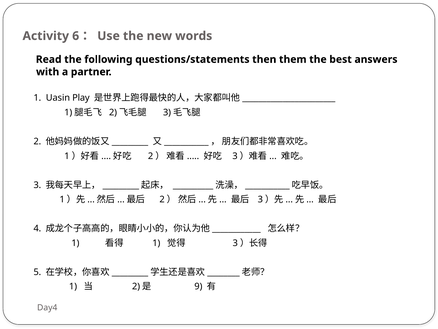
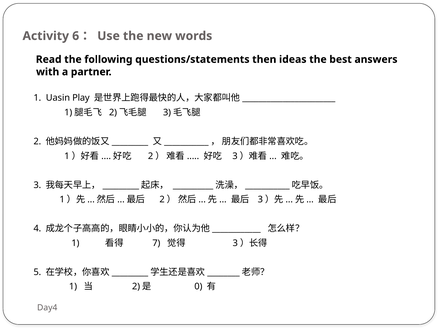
them: them -> ideas
1 at (156, 243): 1 -> 7
9: 9 -> 0
